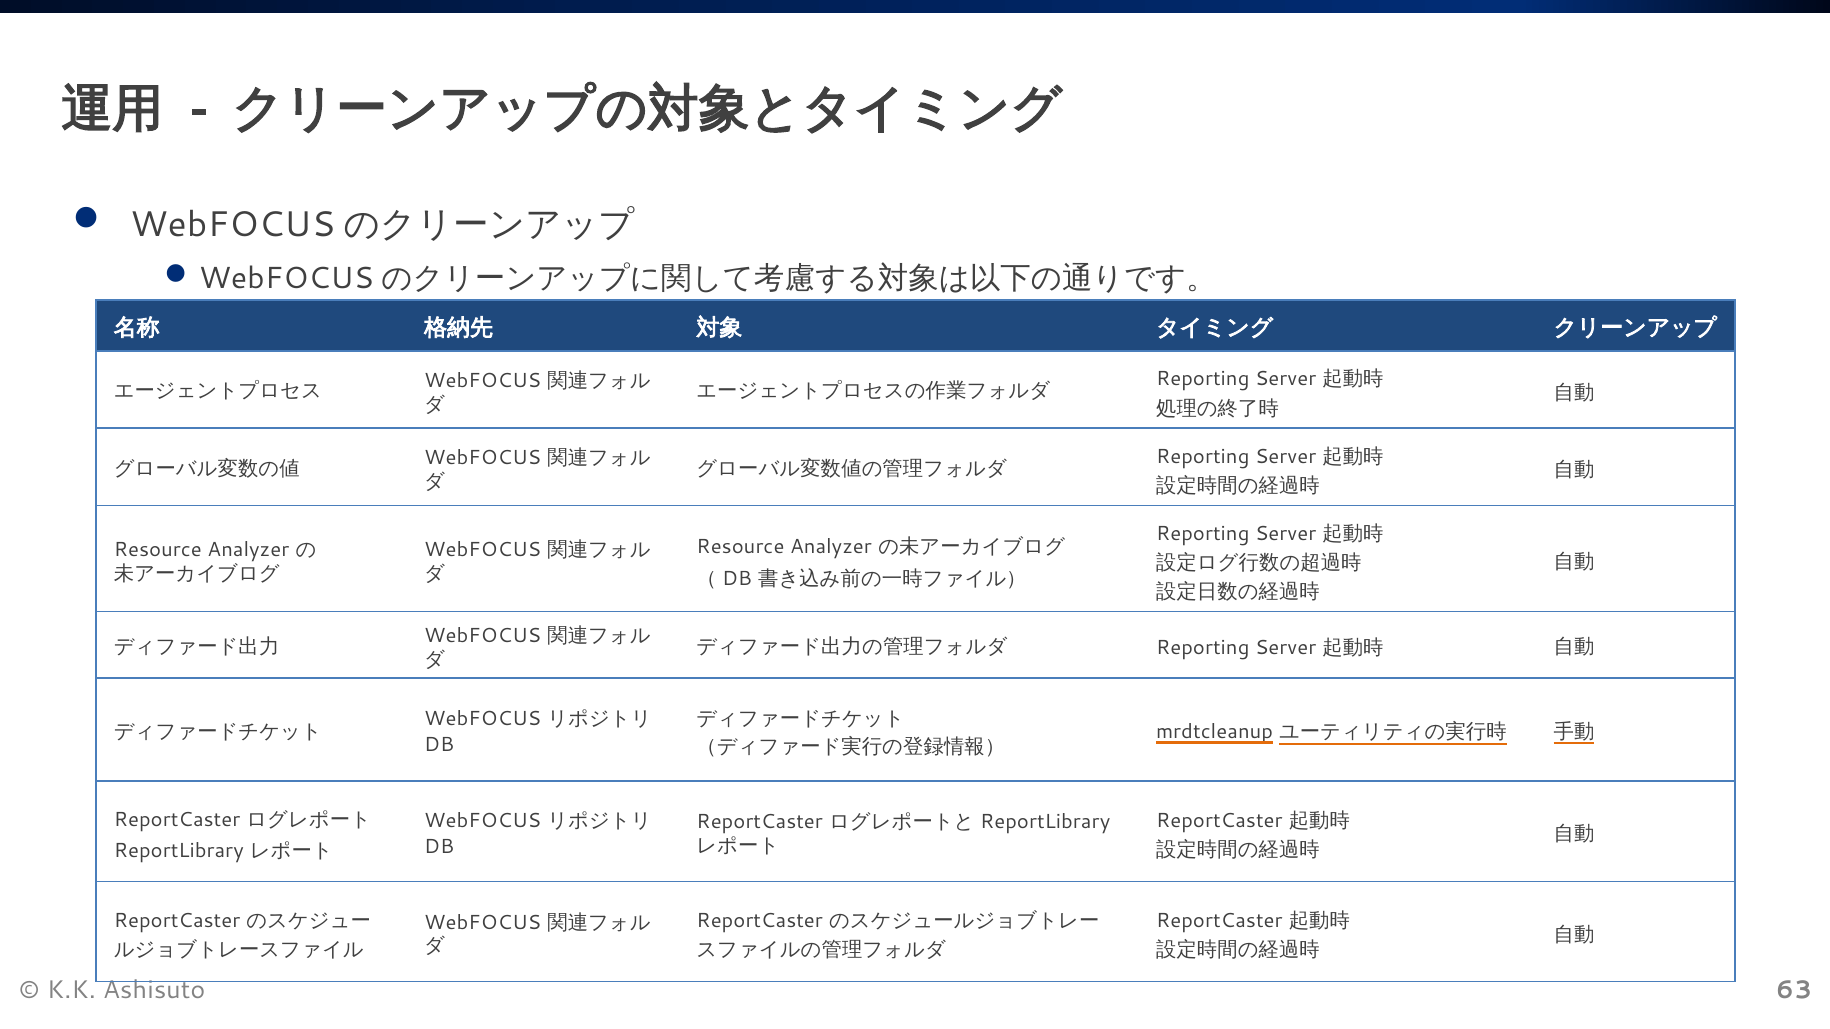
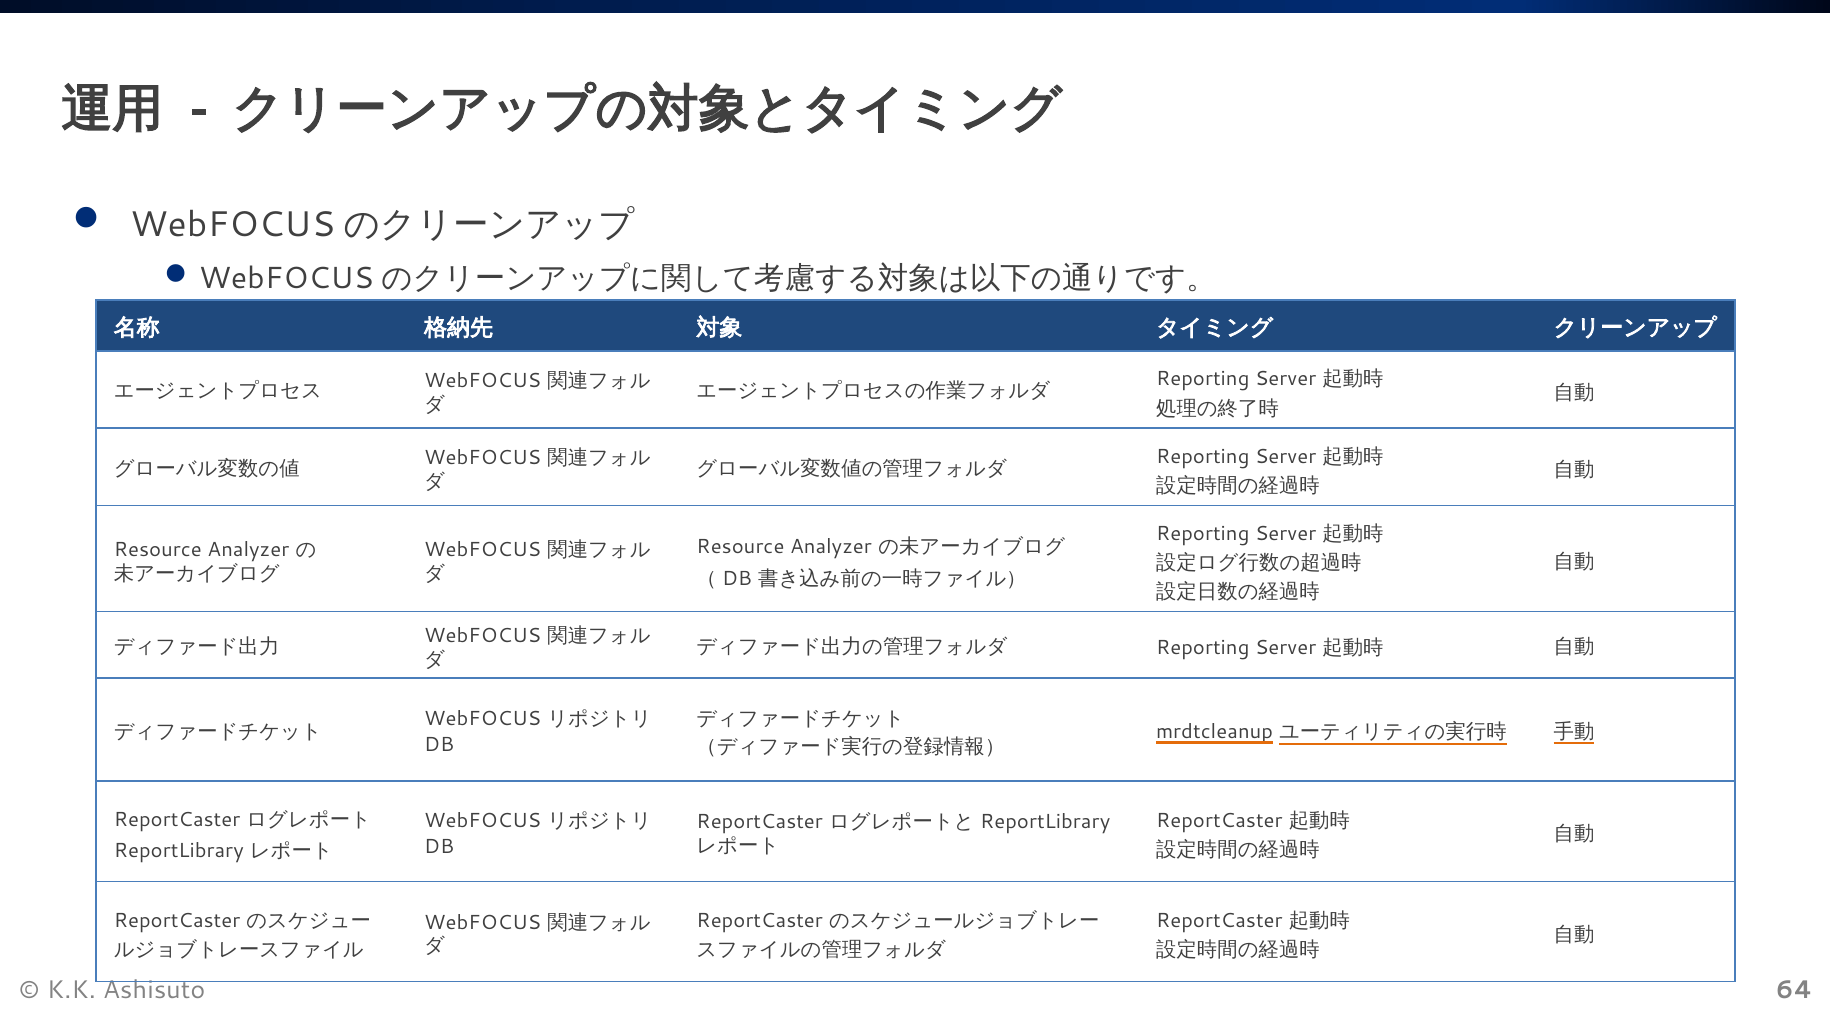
63: 63 -> 64
